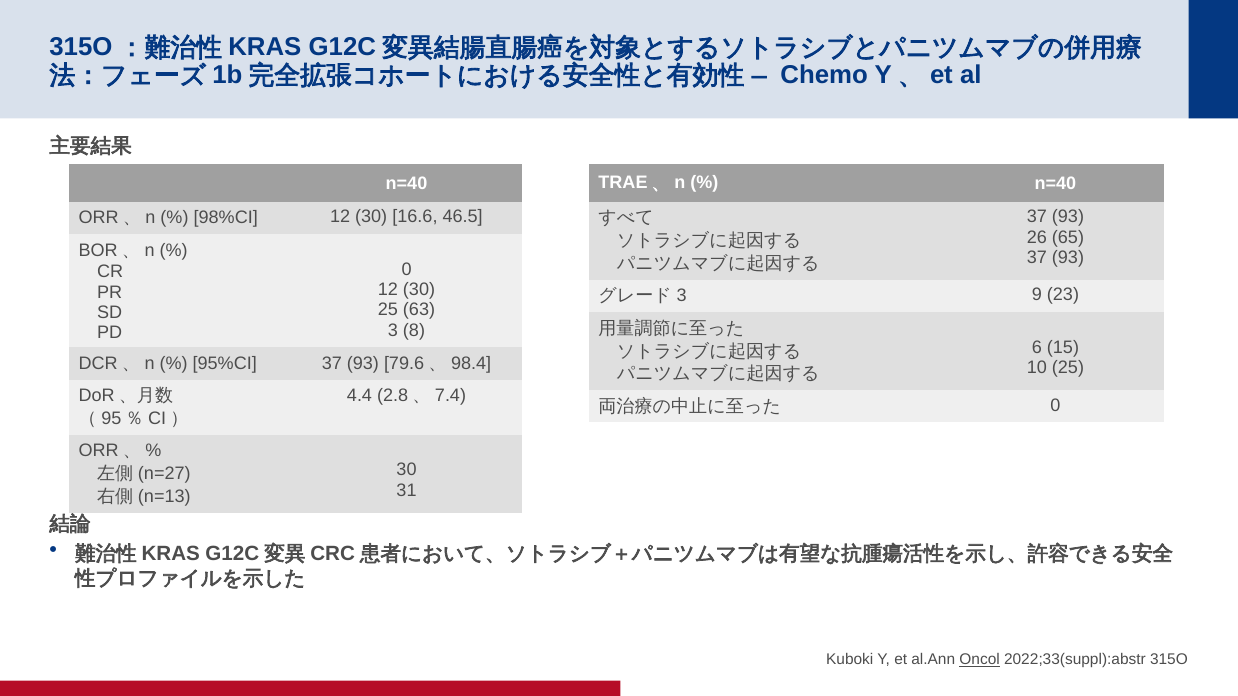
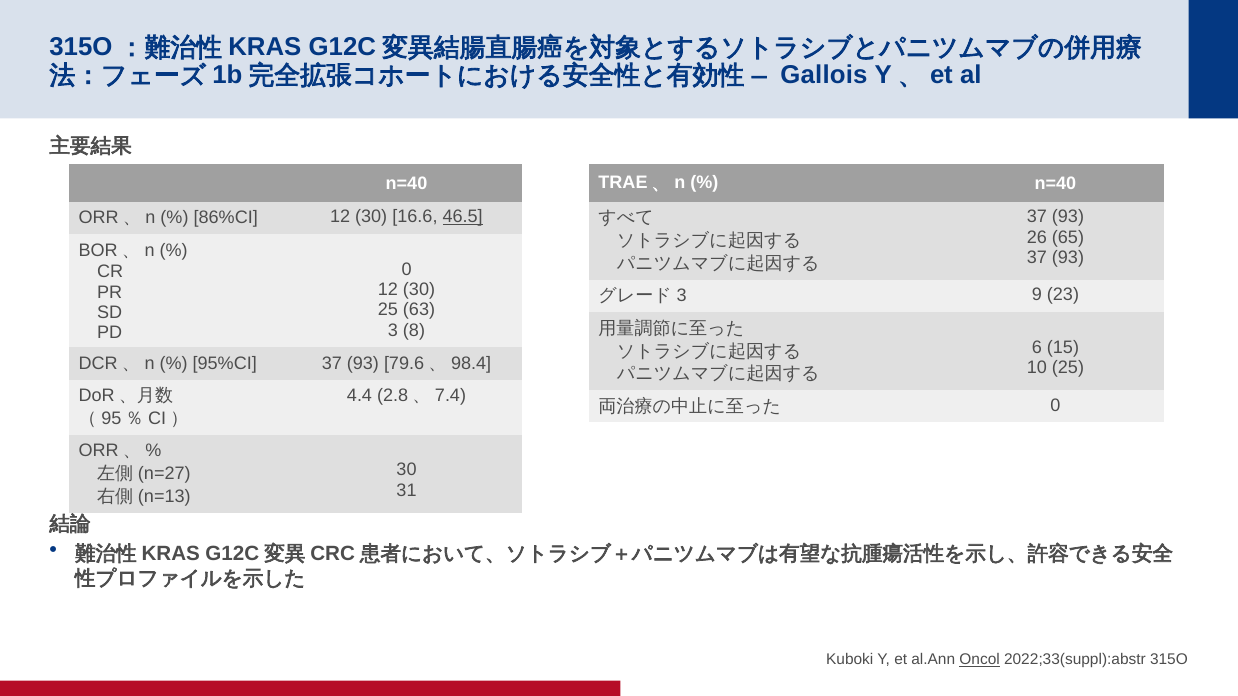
Chemo: Chemo -> Gallois
98%CI: 98%CI -> 86%CI
46.5 underline: none -> present
